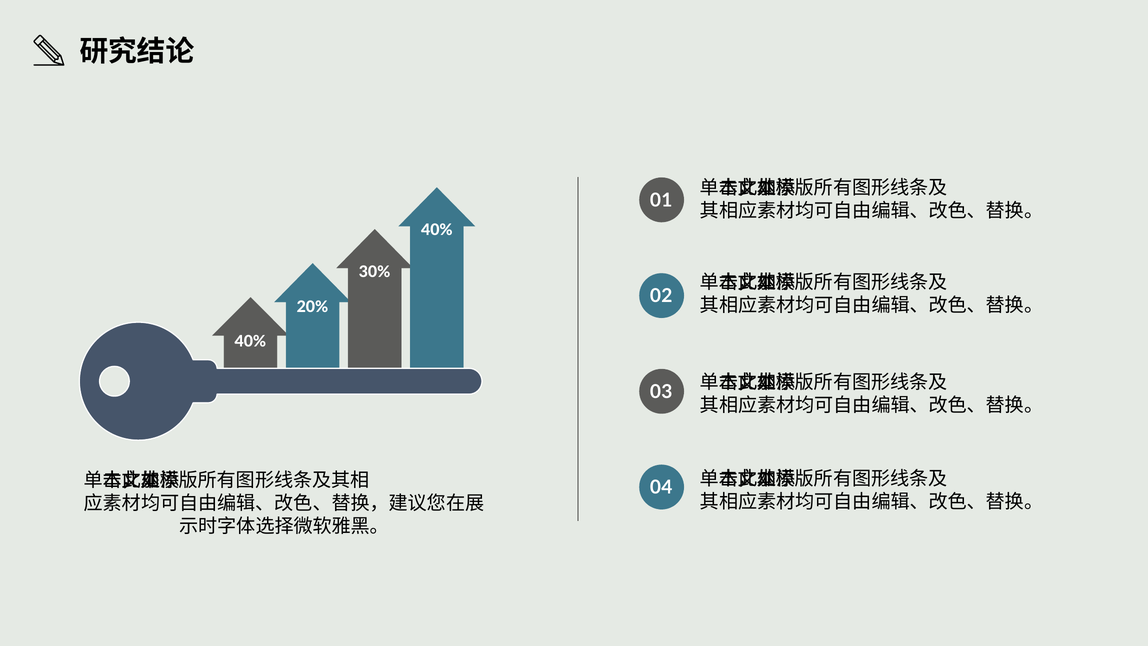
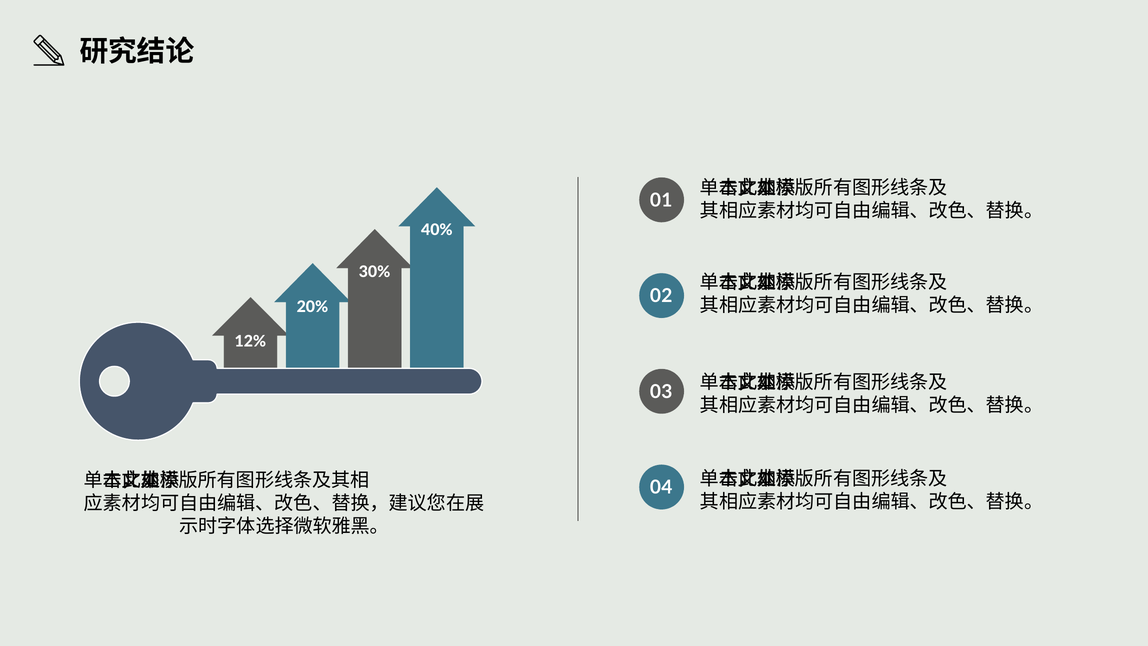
40% at (250, 341): 40% -> 12%
